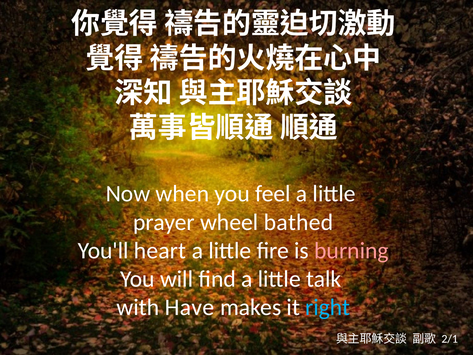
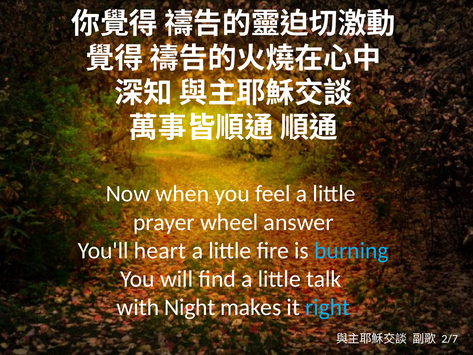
bathed: bathed -> answer
burning colour: pink -> light blue
Have: Have -> Night
2/1: 2/1 -> 2/7
